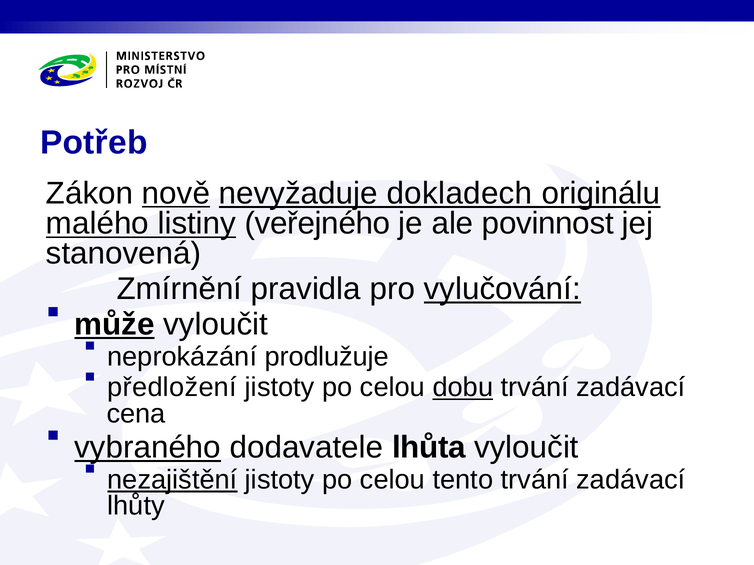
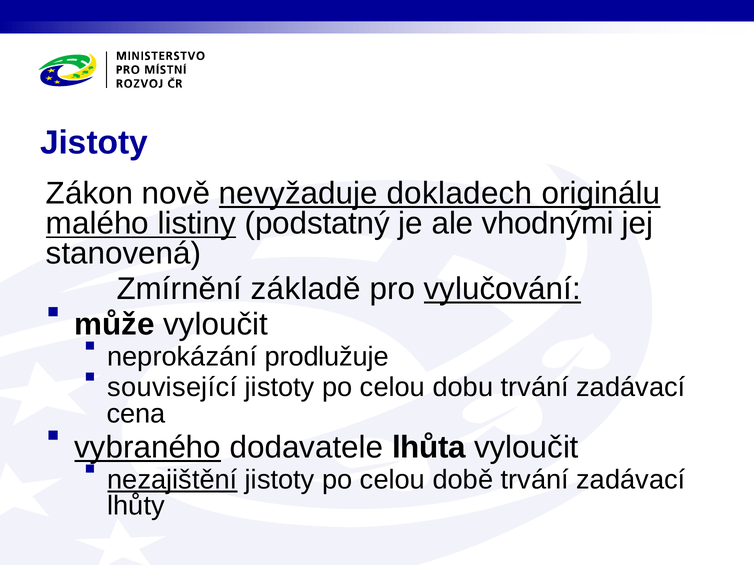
Potřeb at (94, 143): Potřeb -> Jistoty
nově underline: present -> none
veřejného: veřejného -> podstatný
povinnost: povinnost -> vhodnými
pravidla: pravidla -> základě
může underline: present -> none
předložení: předložení -> související
dobu underline: present -> none
tento: tento -> době
